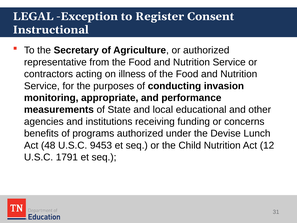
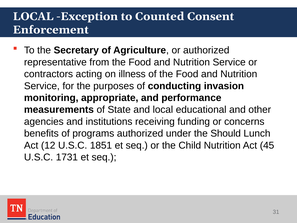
LEGAL at (33, 16): LEGAL -> LOCAL
Register: Register -> Counted
Instructional: Instructional -> Enforcement
Devise: Devise -> Should
48: 48 -> 12
9453: 9453 -> 1851
12: 12 -> 45
1791: 1791 -> 1731
